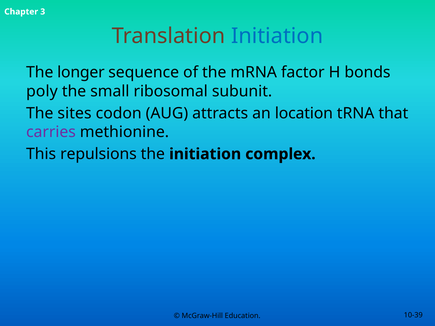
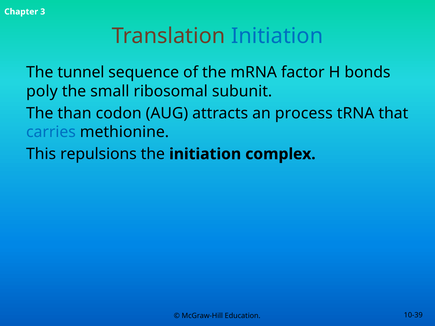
longer: longer -> tunnel
sites: sites -> than
location: location -> process
carries colour: purple -> blue
